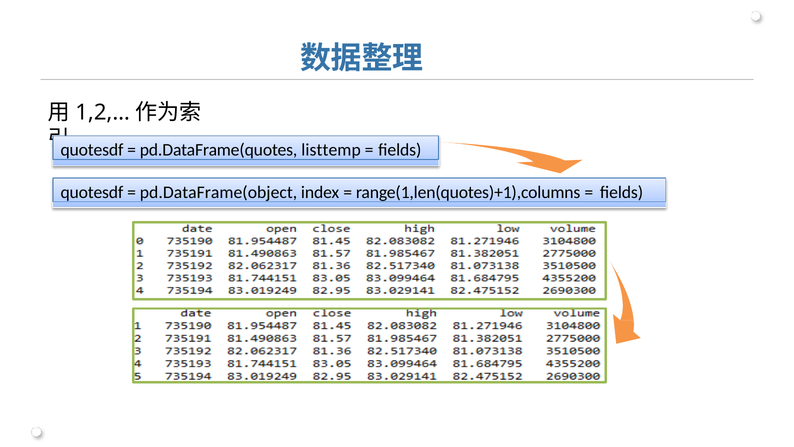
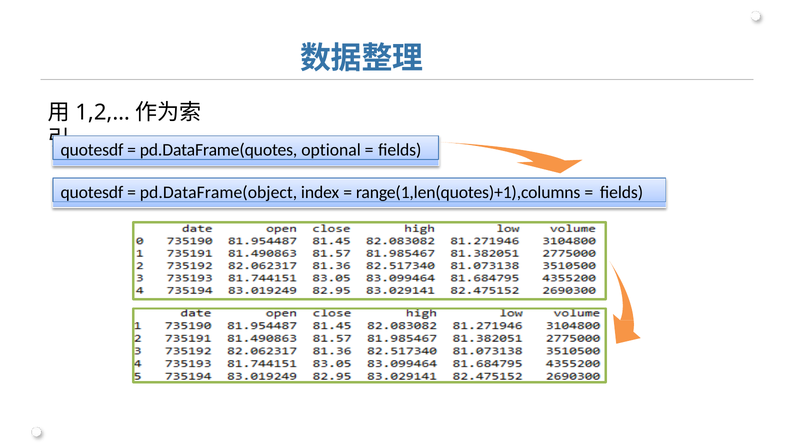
listtemp: listtemp -> optional
